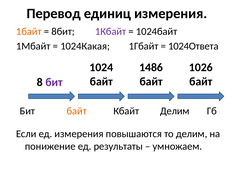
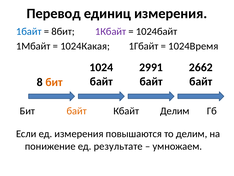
1байт colour: orange -> blue
1024Ответа: 1024Ответа -> 1024Время
1486: 1486 -> 2991
1026: 1026 -> 2662
бит at (54, 82) colour: purple -> orange
результаты: результаты -> результате
